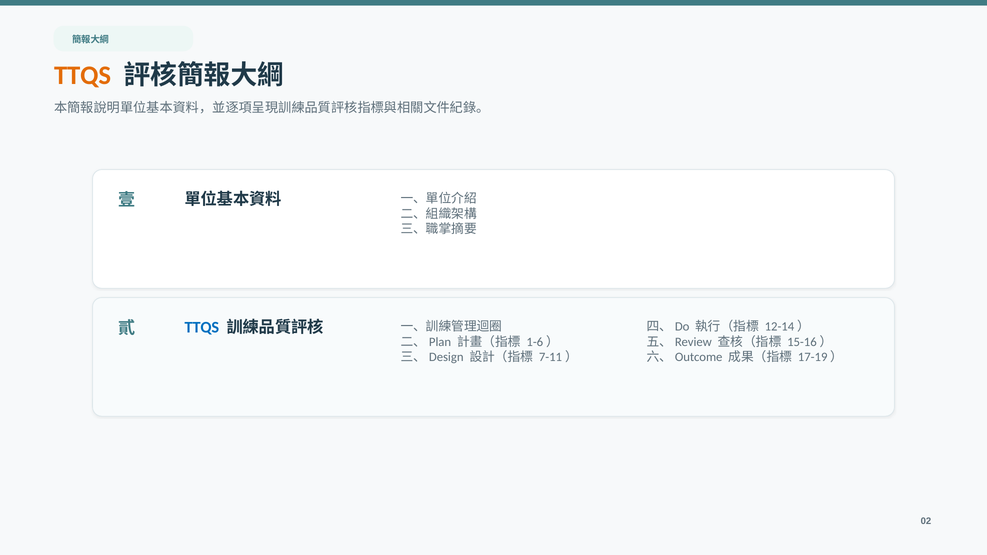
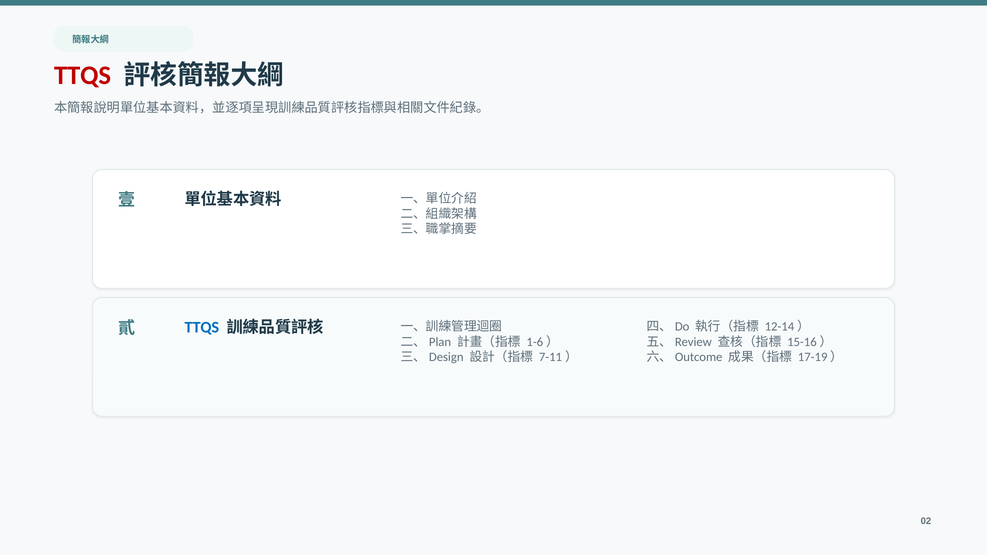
TTQS at (83, 76) colour: orange -> red
